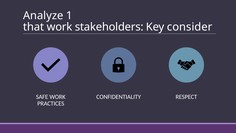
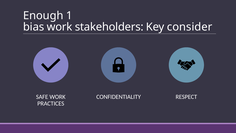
Analyze: Analyze -> Enough
that: that -> bias
